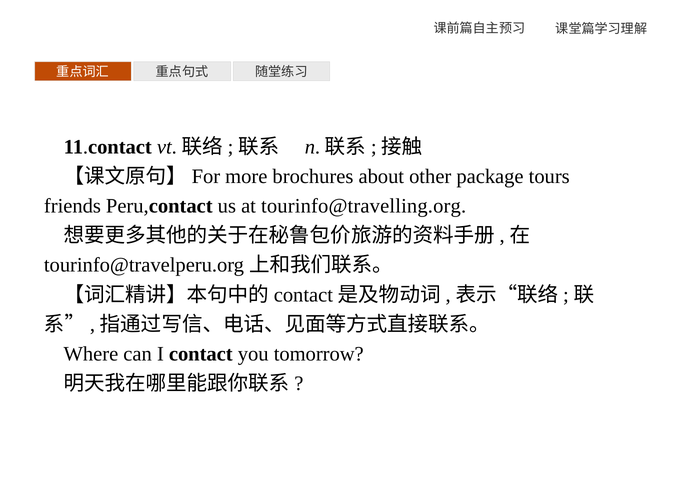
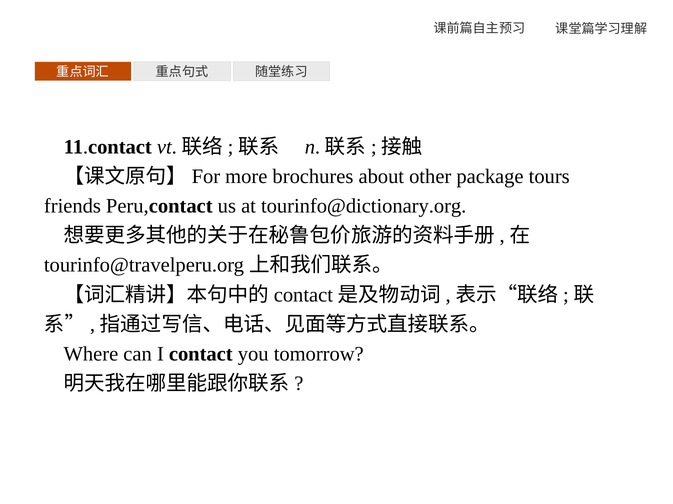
tourinfo@travelling.org: tourinfo@travelling.org -> tourinfo@dictionary.org
